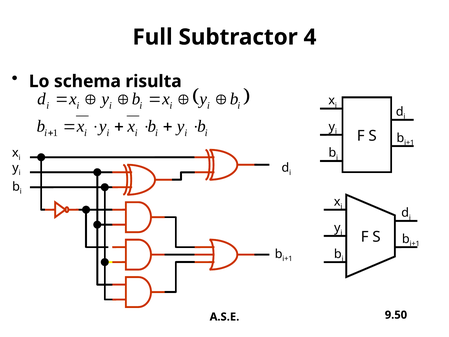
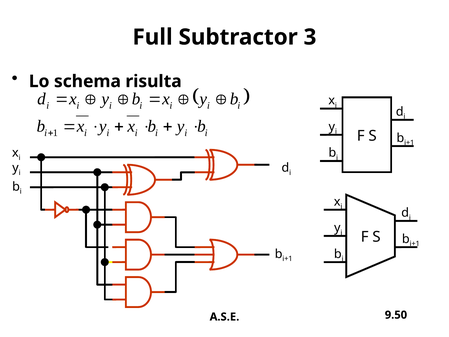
4: 4 -> 3
